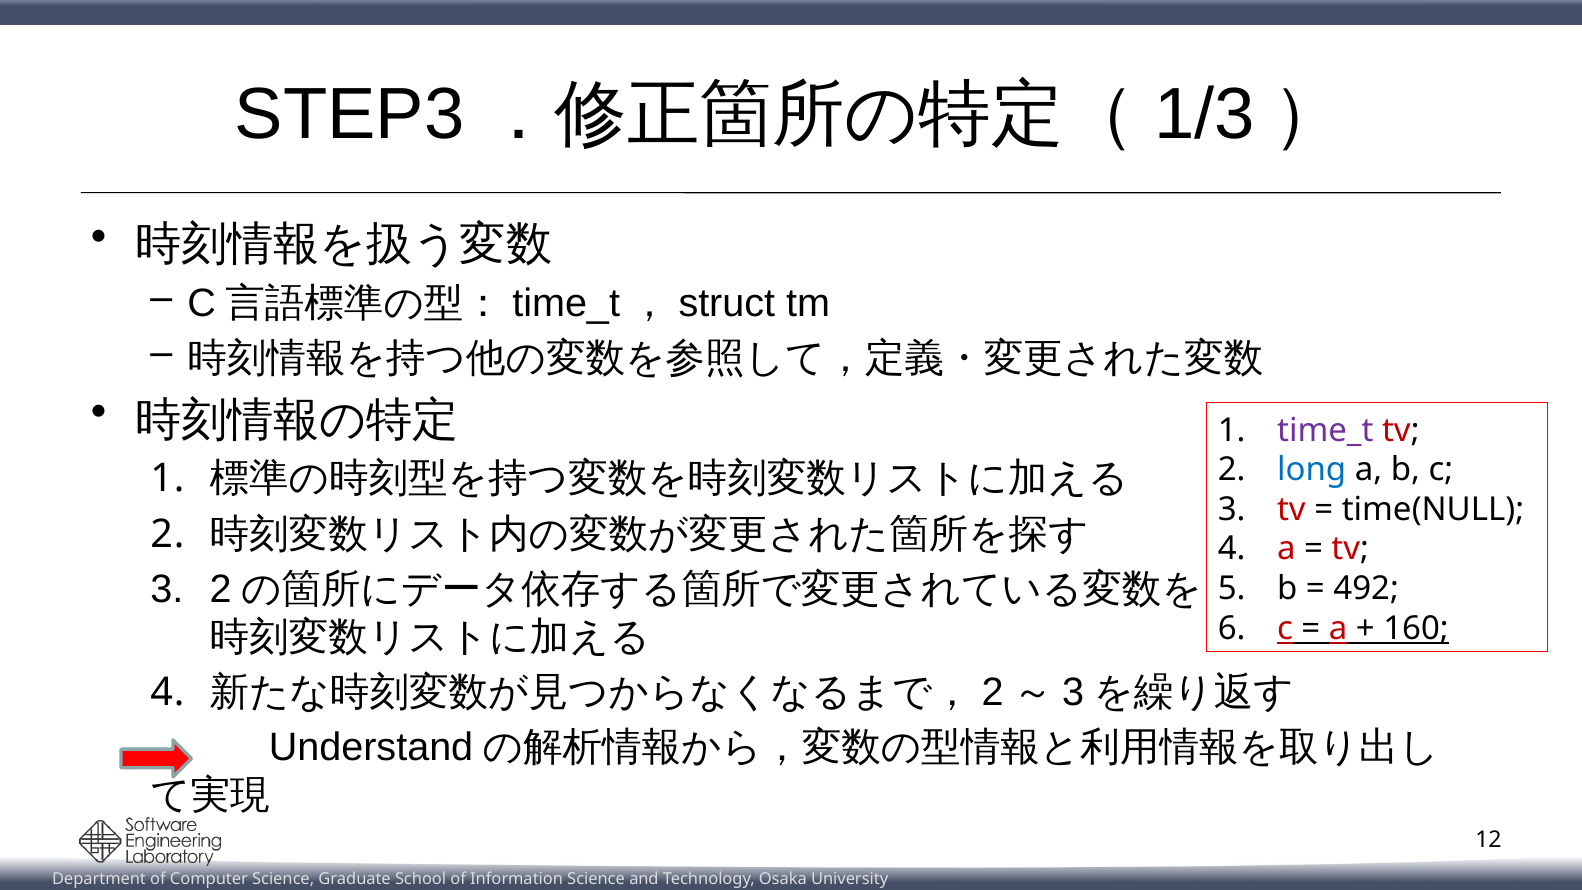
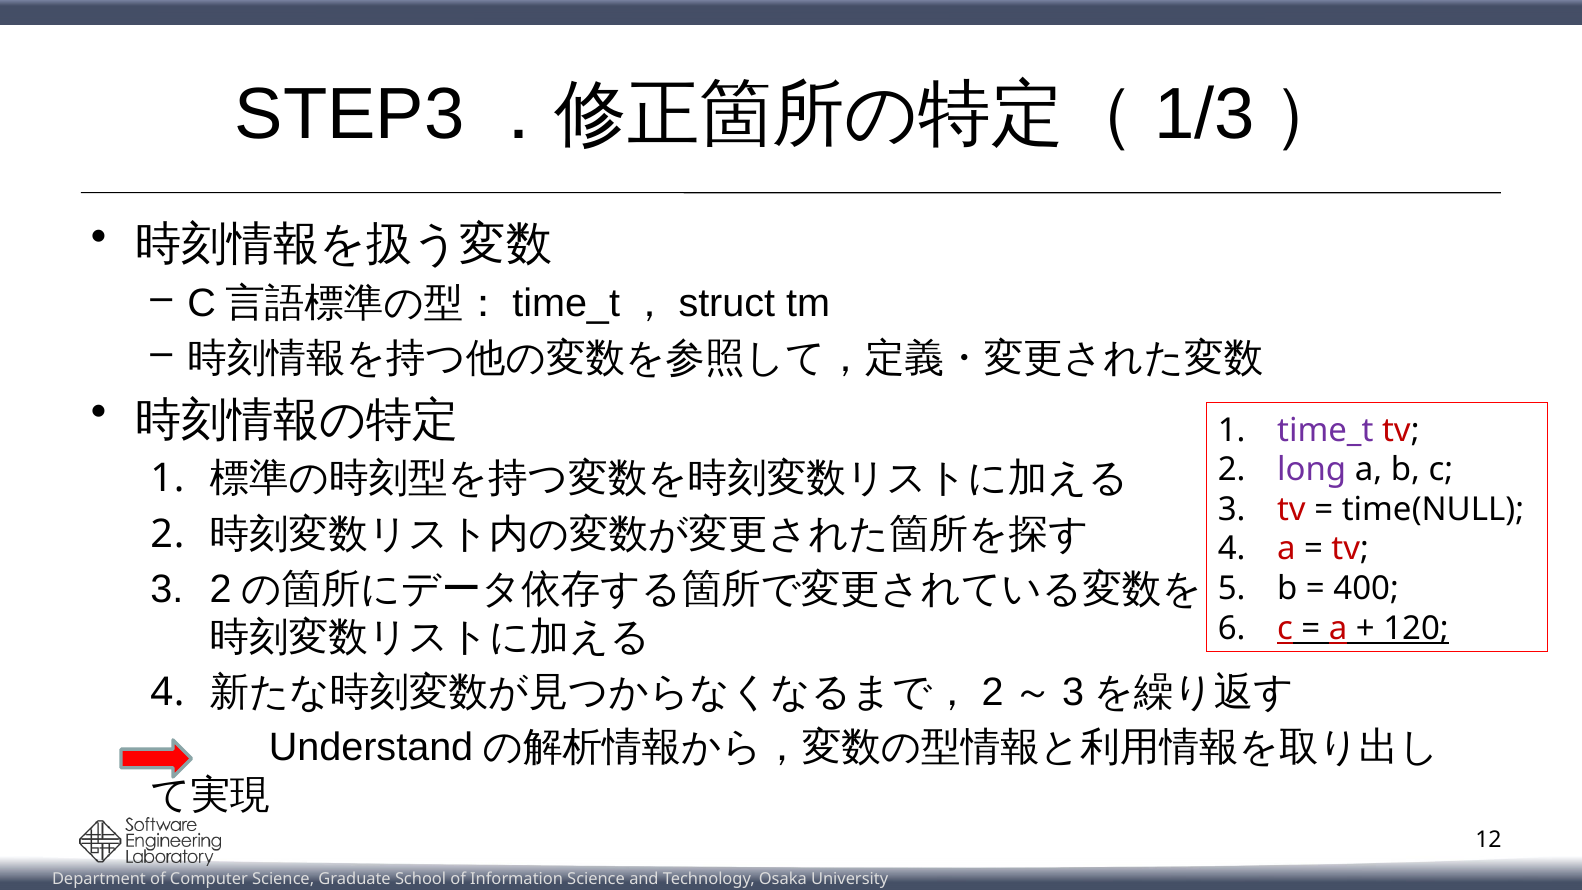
long colour: blue -> purple
492: 492 -> 400
160: 160 -> 120
